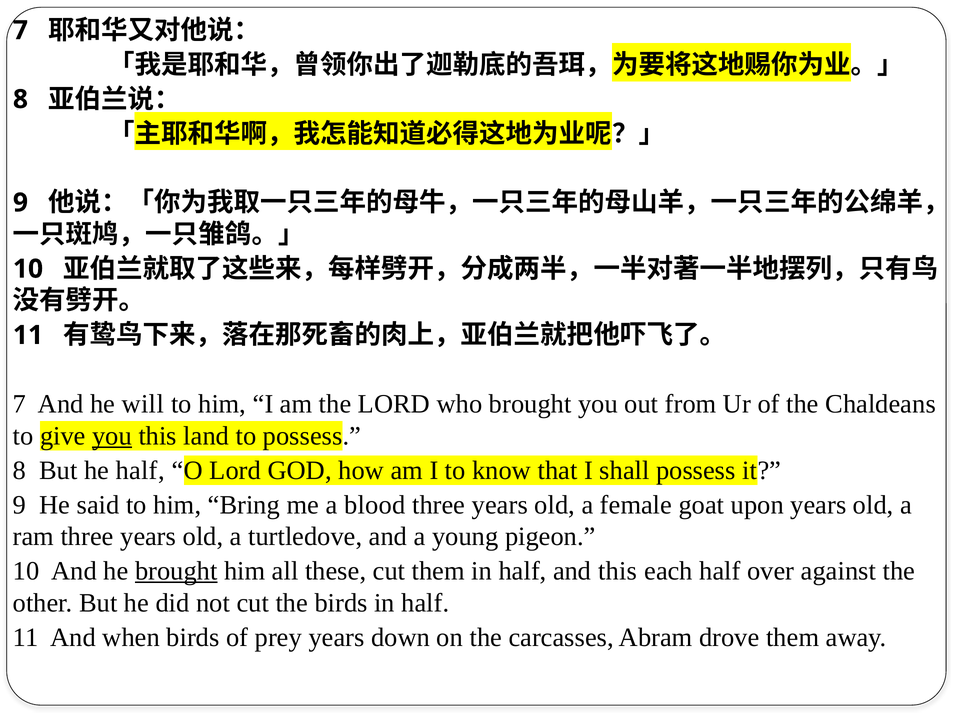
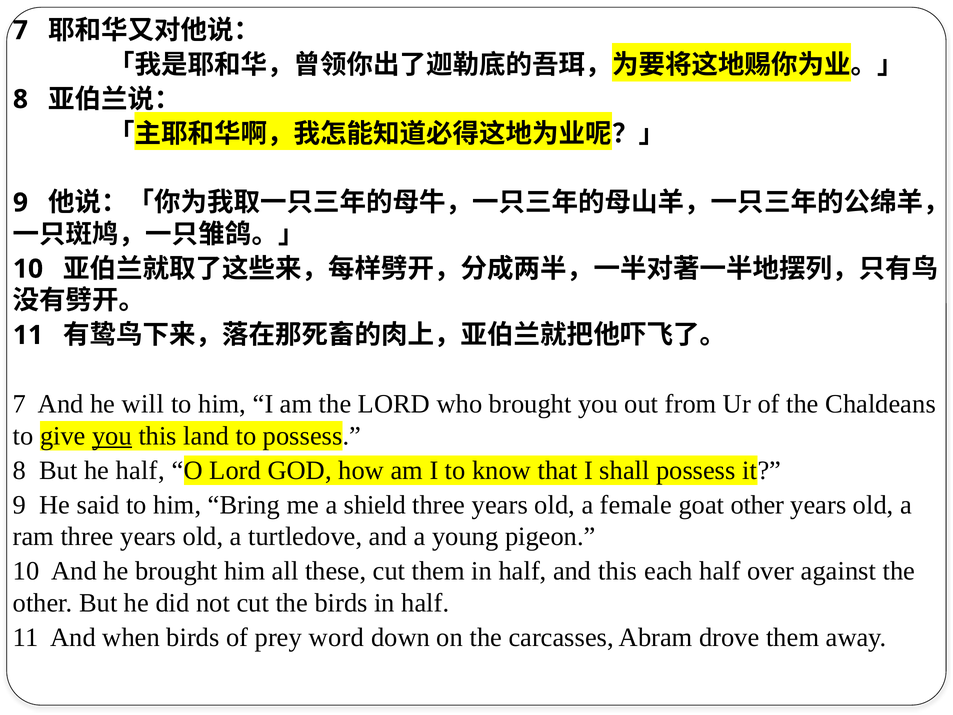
blood: blood -> shield
goat upon: upon -> other
brought at (176, 571) underline: present -> none
prey years: years -> word
